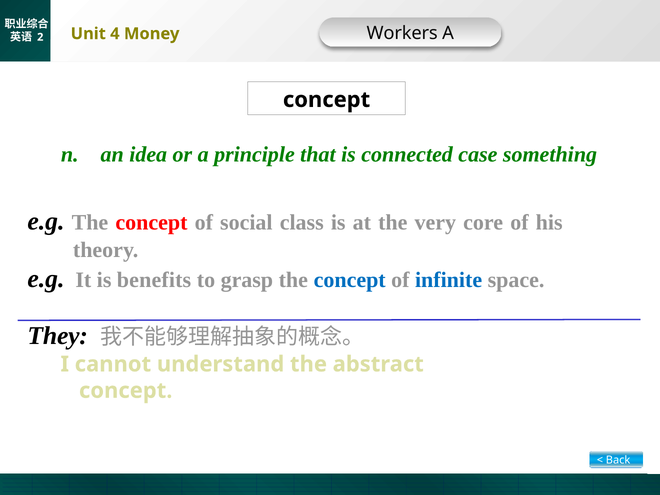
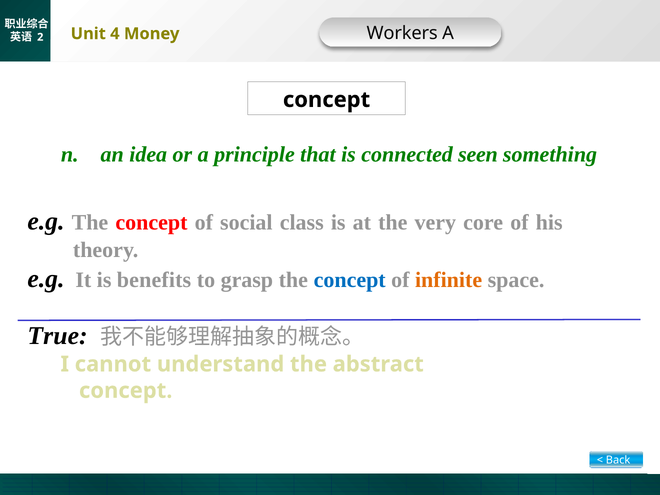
case: case -> seen
infinite colour: blue -> orange
They: They -> True
